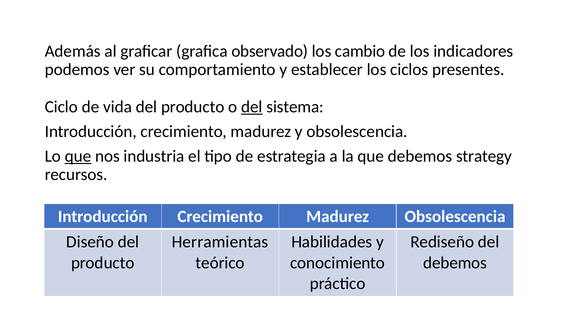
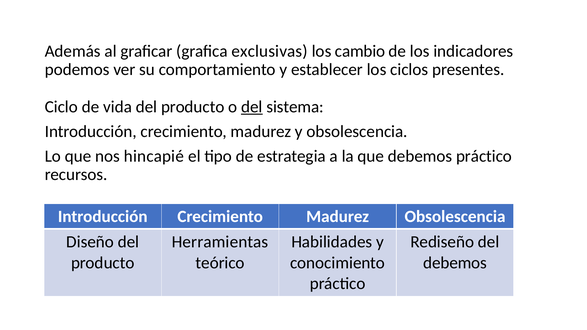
observado: observado -> exclusivas
que at (78, 156) underline: present -> none
industria: industria -> hincapié
debemos strategy: strategy -> práctico
